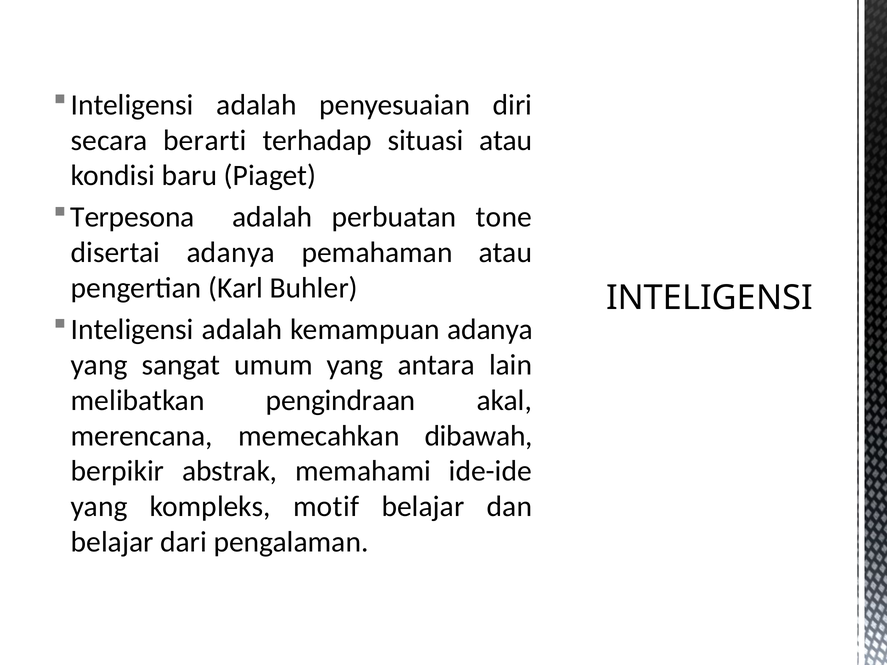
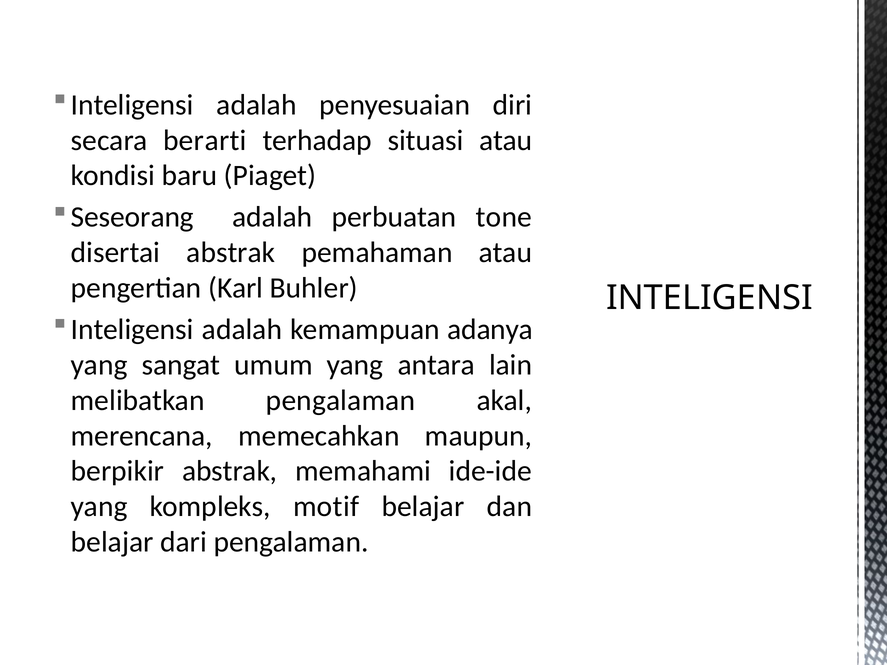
Terpesona: Terpesona -> Seseorang
disertai adanya: adanya -> abstrak
melibatkan pengindraan: pengindraan -> pengalaman
dibawah: dibawah -> maupun
